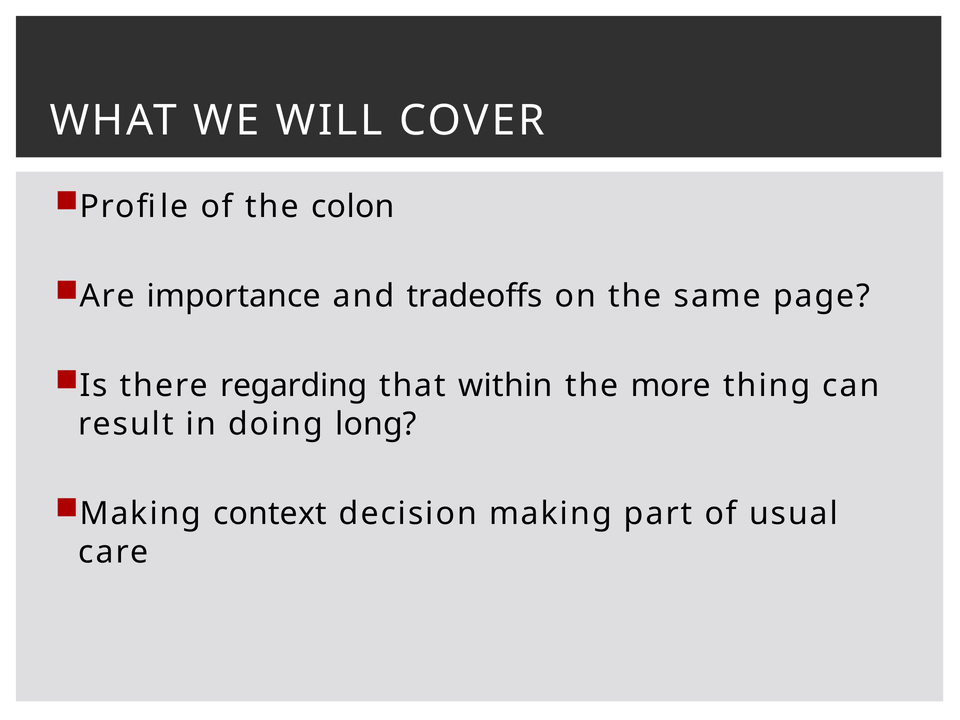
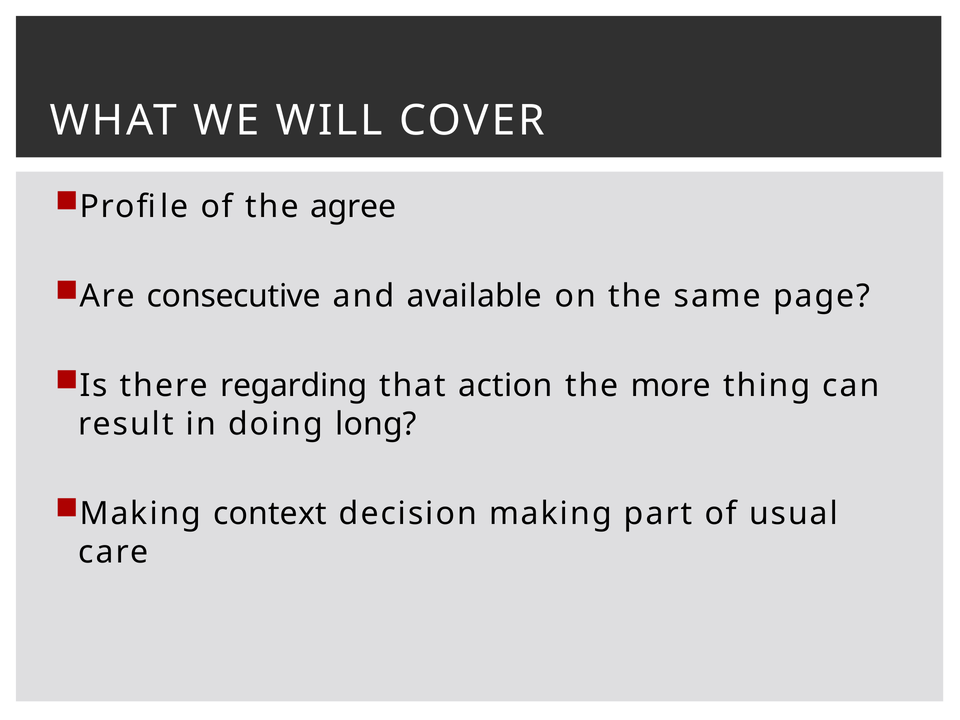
colon: colon -> agree
importance: importance -> consecutive
tradeoffs: tradeoffs -> available
within: within -> action
